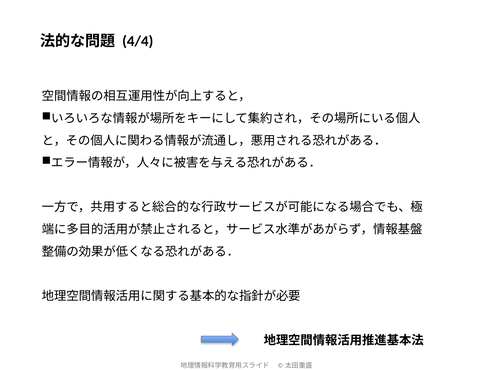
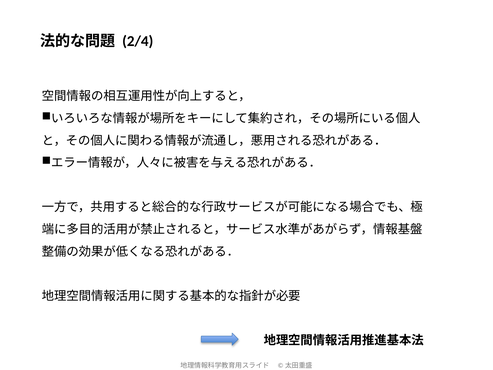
4/4: 4/4 -> 2/4
